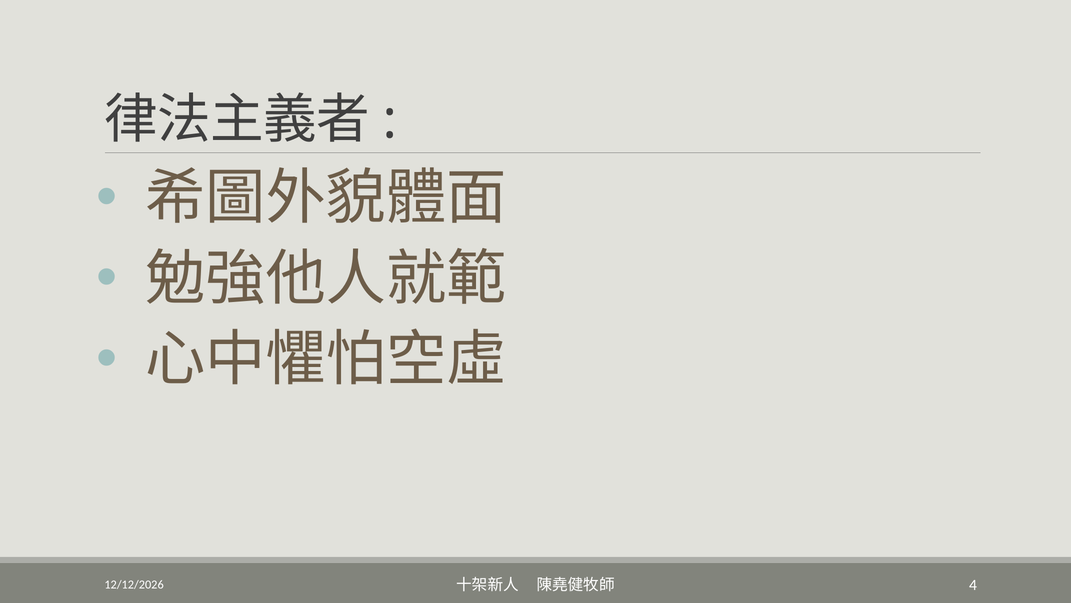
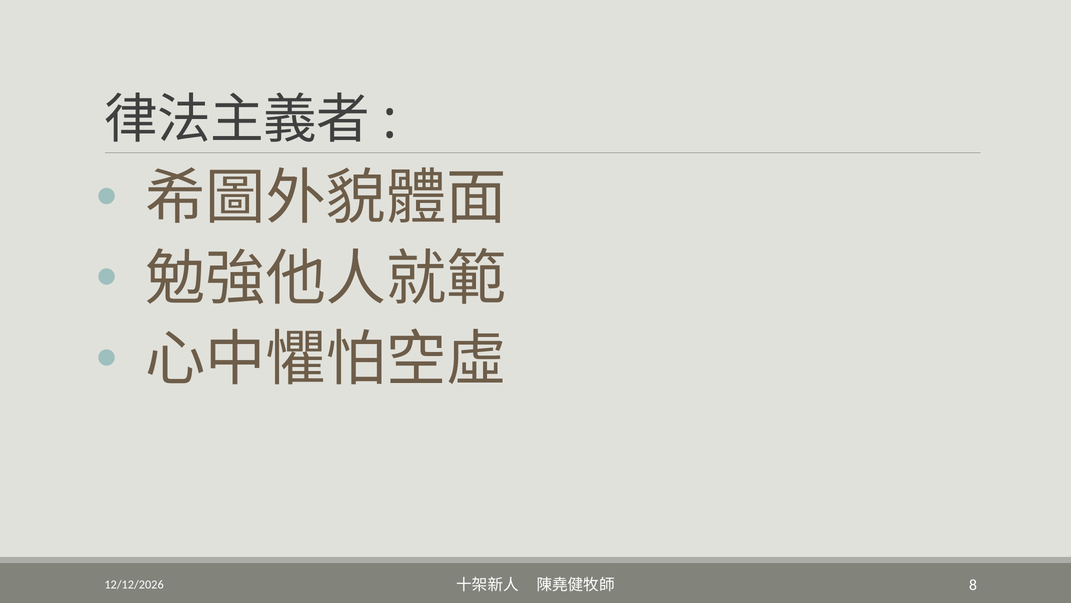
4: 4 -> 8
